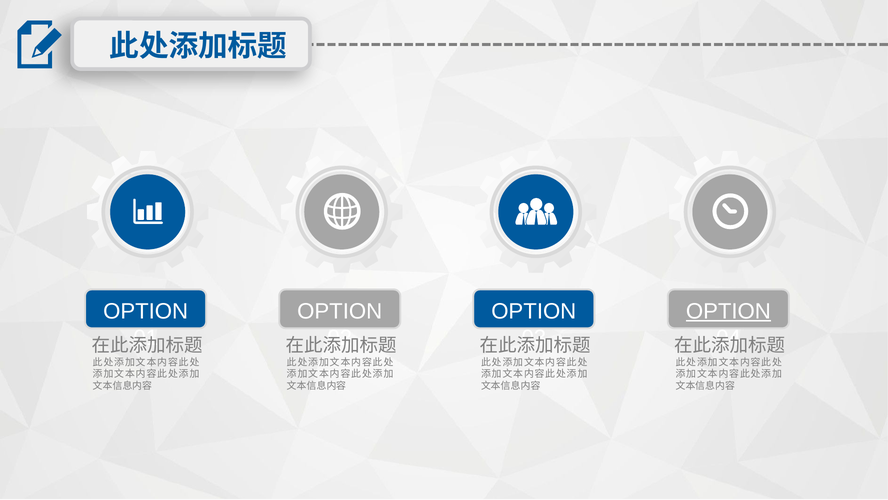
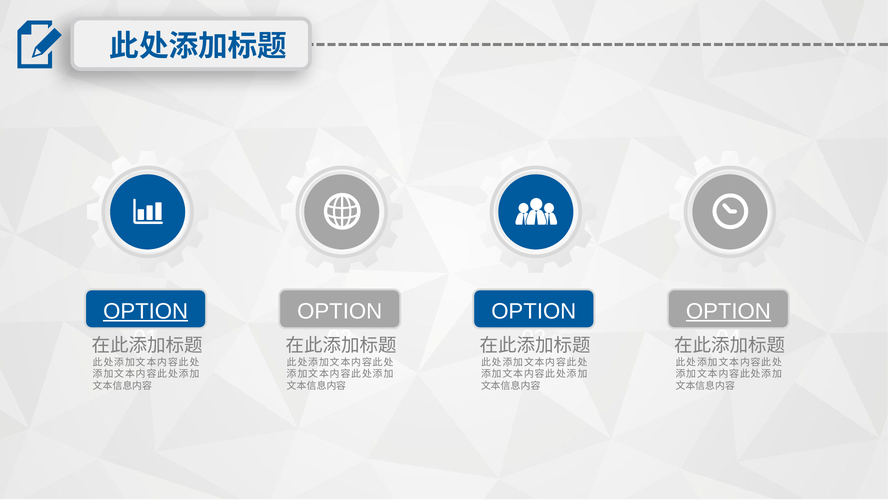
OPTION at (146, 311) underline: none -> present
